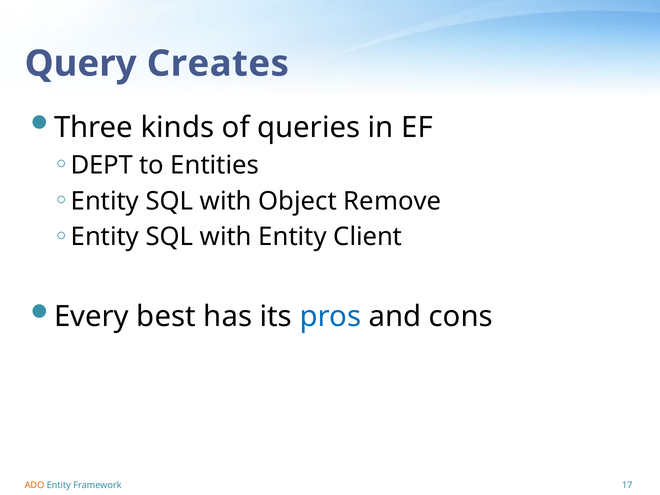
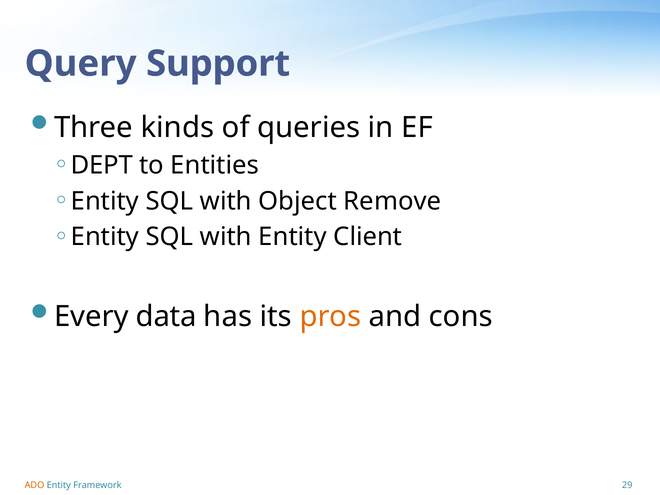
Creates: Creates -> Support
best: best -> data
pros colour: blue -> orange
17: 17 -> 29
